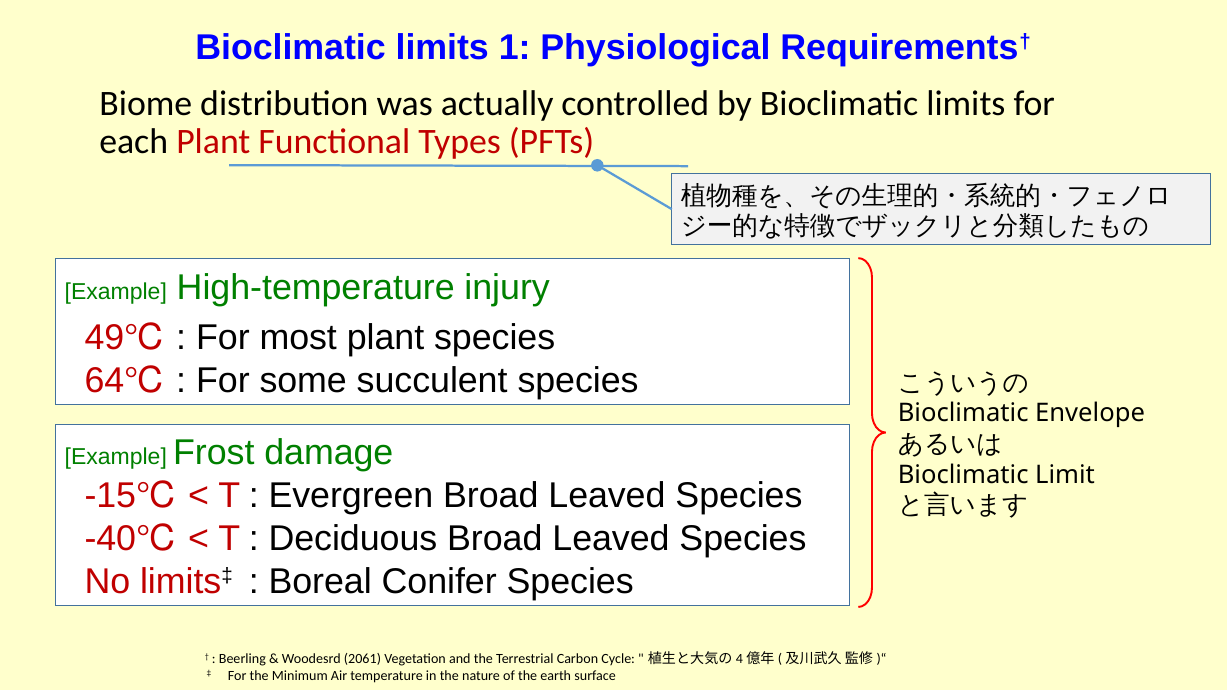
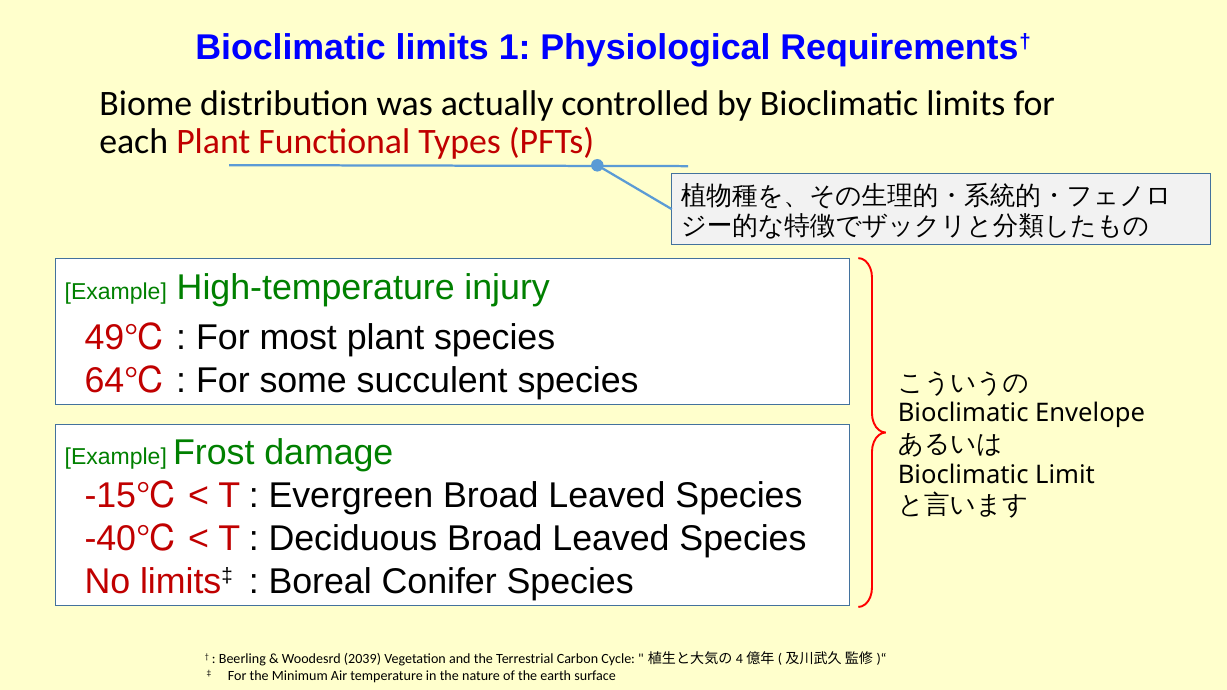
2061: 2061 -> 2039
